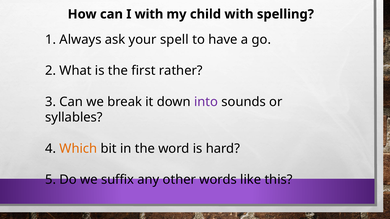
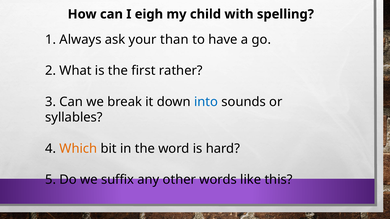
I with: with -> eigh
spell: spell -> than
into colour: purple -> blue
